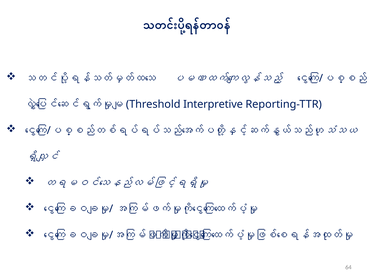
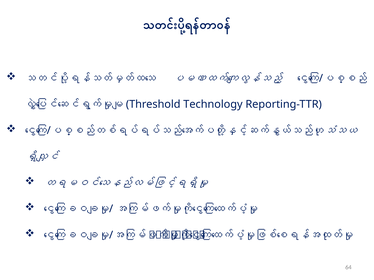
Interpretive: Interpretive -> Technology
